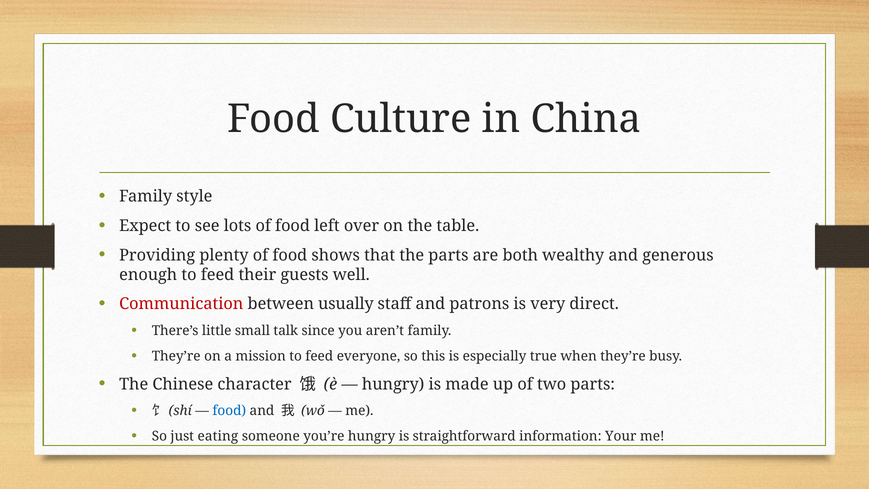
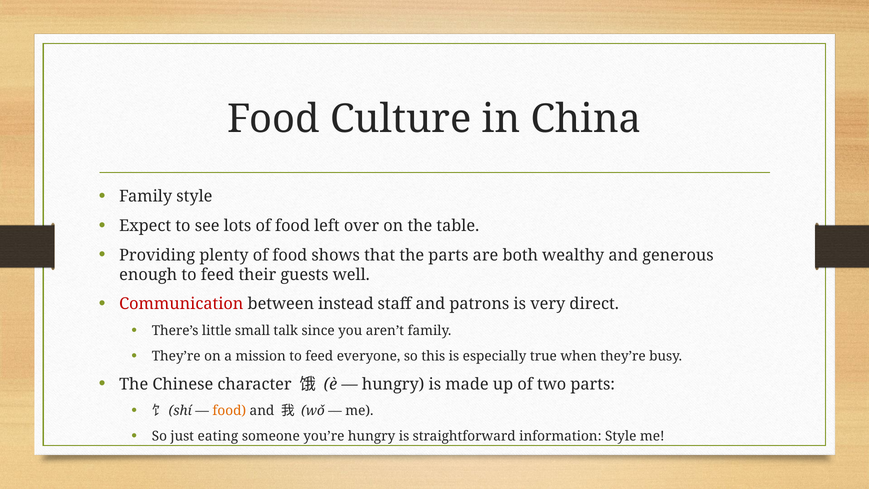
usually: usually -> instead
food at (229, 411) colour: blue -> orange
information Your: Your -> Style
